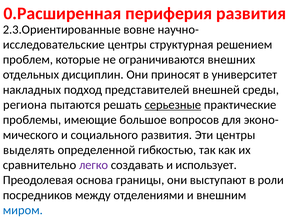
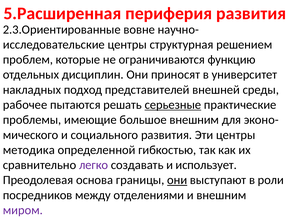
0.Расширенная: 0.Расширенная -> 5.Расширенная
внешних: внешних -> функцию
региона: региона -> рабочее
большое вопросов: вопросов -> внешним
выделять: выделять -> методика
они at (177, 180) underline: none -> present
миром colour: blue -> purple
